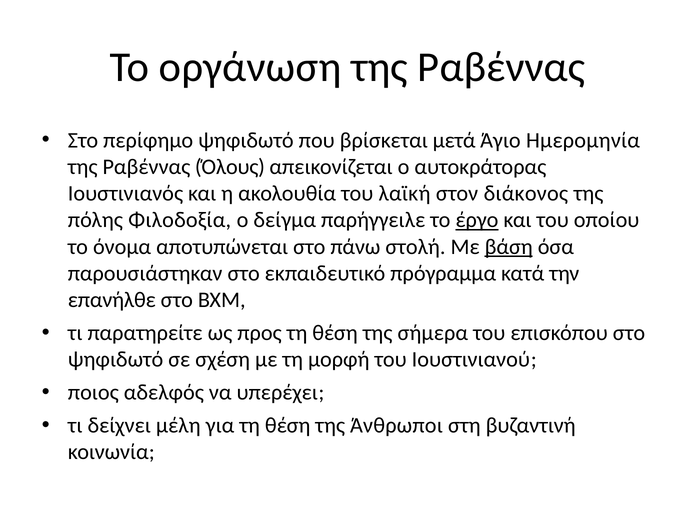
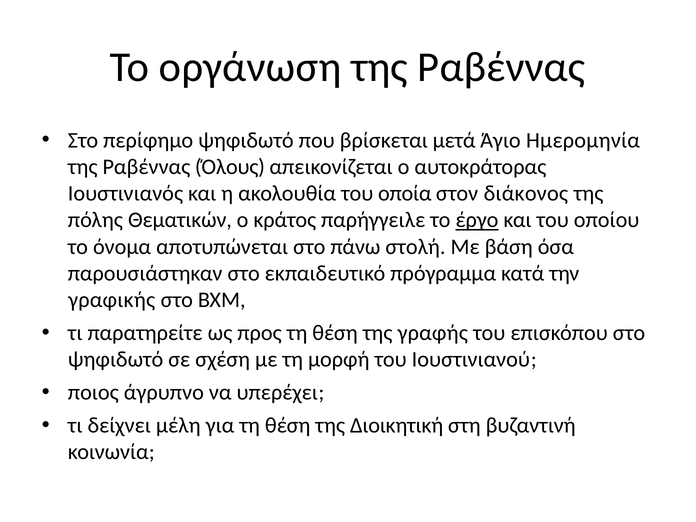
λαϊκή: λαϊκή -> οποία
Φιλοδοξία: Φιλοδοξία -> Θεματικών
δείγμα: δείγμα -> κράτος
βάση underline: present -> none
επανήλθε: επανήλθε -> γραφικής
σήμερα: σήμερα -> γραφής
αδελφός: αδελφός -> άγρυπνο
Άνθρωποι: Άνθρωποι -> Διοικητική
